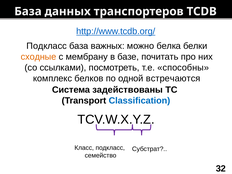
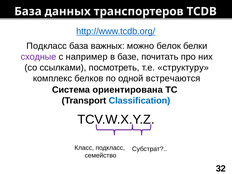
белка: белка -> белок
сходные colour: orange -> purple
мембрану: мембрану -> например
способны: способны -> структуру
задействованы: задействованы -> ориентирована
